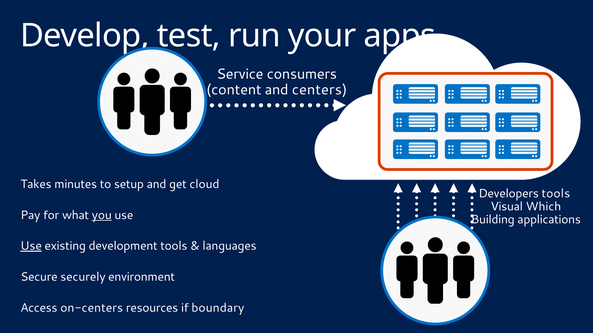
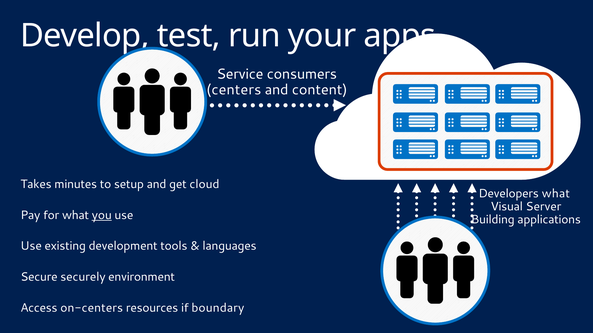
content: content -> centers
centers: centers -> content
Developers tools: tools -> what
Which: Which -> Server
Use at (31, 246) underline: present -> none
